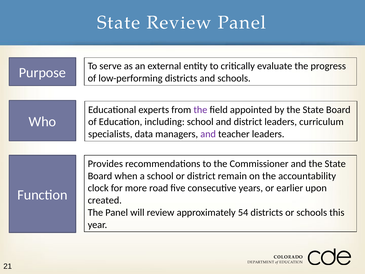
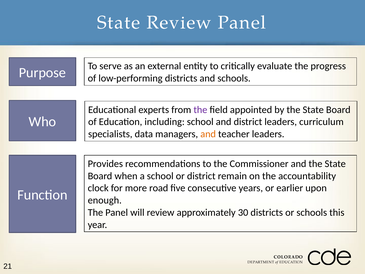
and at (208, 134) colour: purple -> orange
created: created -> enough
54: 54 -> 30
